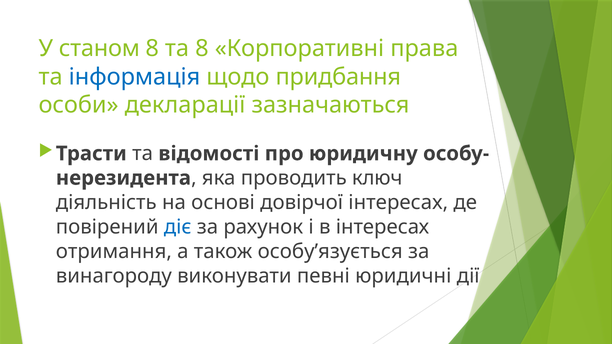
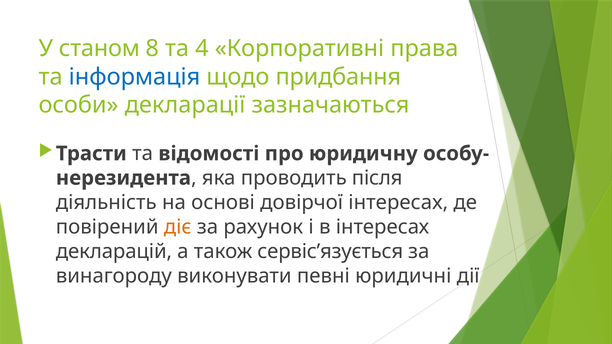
та 8: 8 -> 4
ключ: ключ -> після
діє colour: blue -> orange
отримання: отримання -> декларацій
особу’язується: особу’язується -> сервіс’язується
